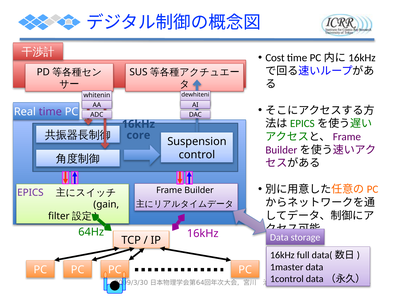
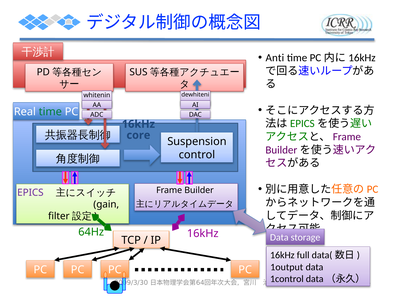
Cost: Cost -> Anti
time at (50, 112) colour: purple -> green
1master: 1master -> 1output
